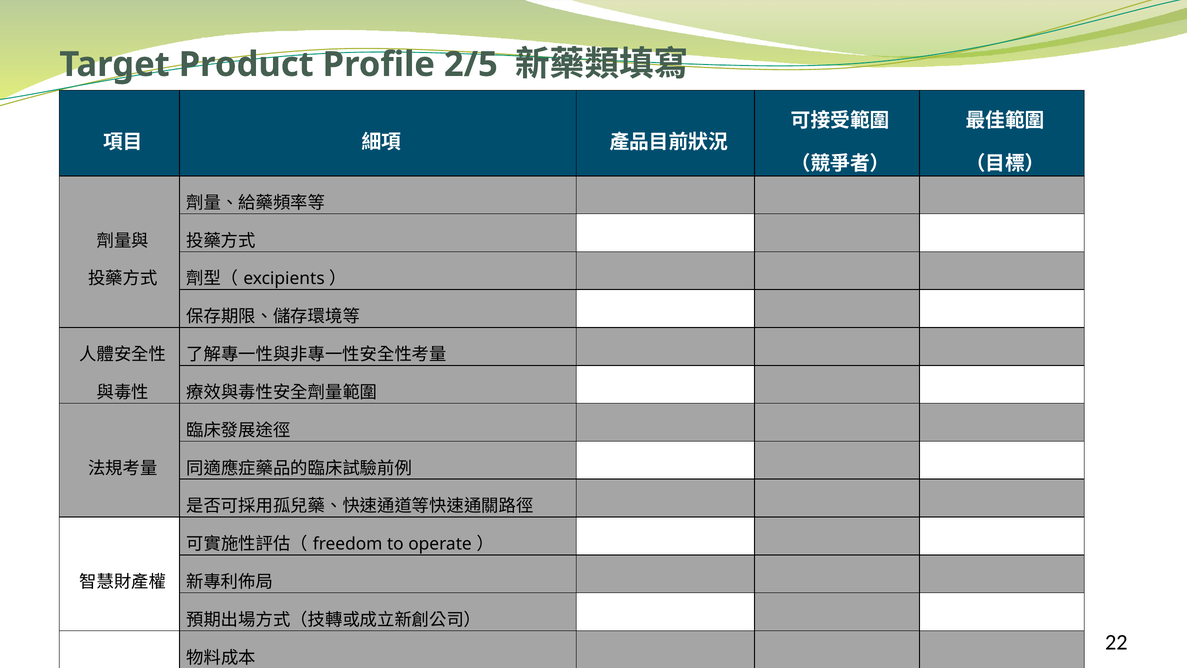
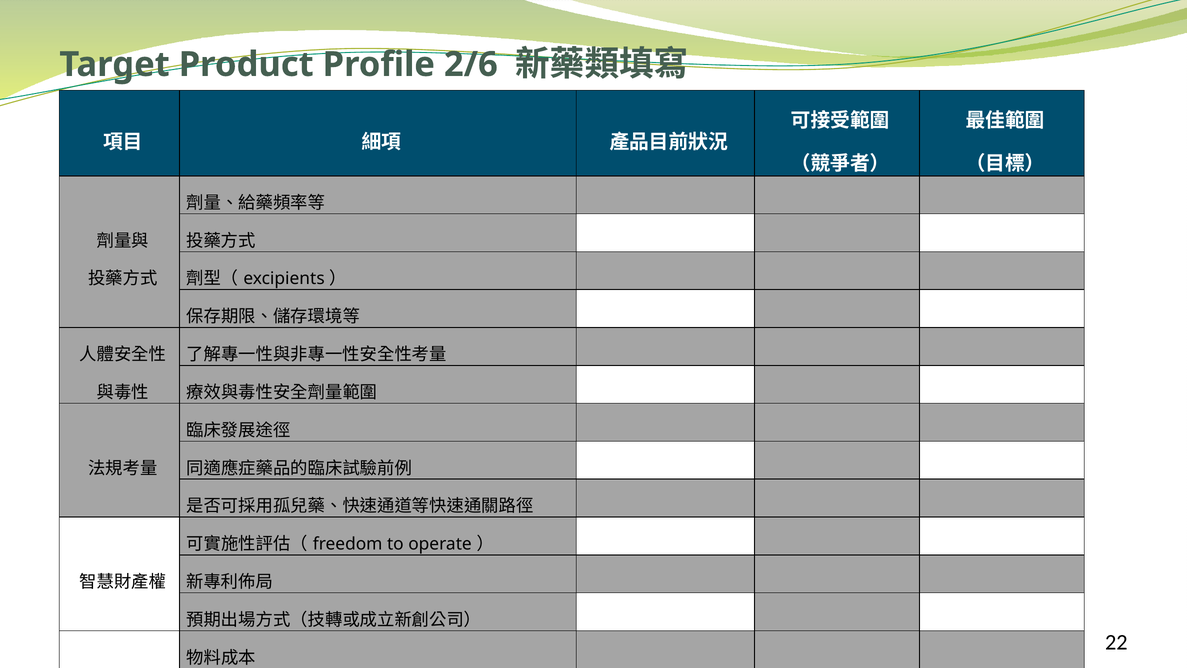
2/5: 2/5 -> 2/6
